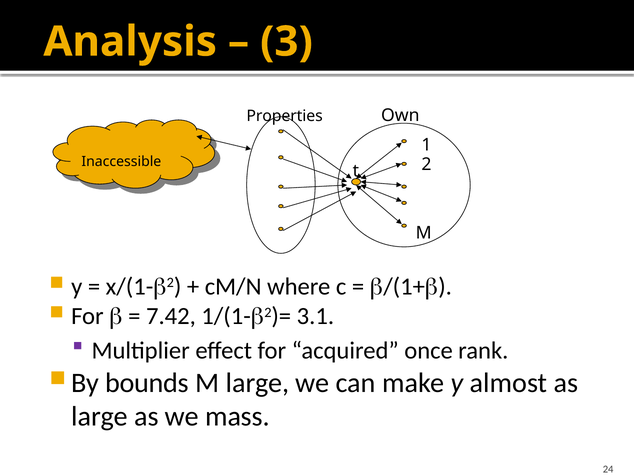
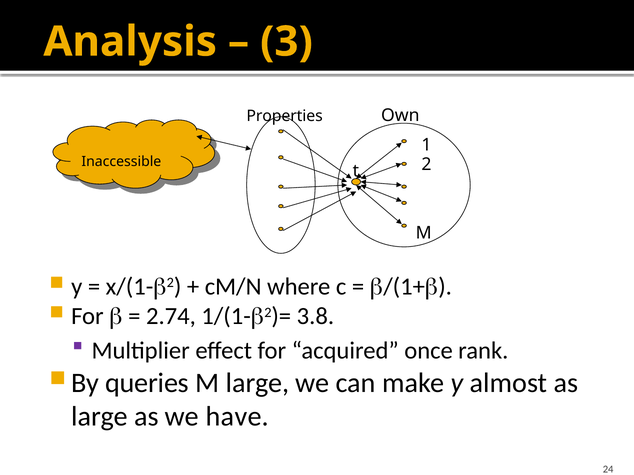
7.42: 7.42 -> 2.74
3.1: 3.1 -> 3.8
bounds: bounds -> queries
mass: mass -> have
